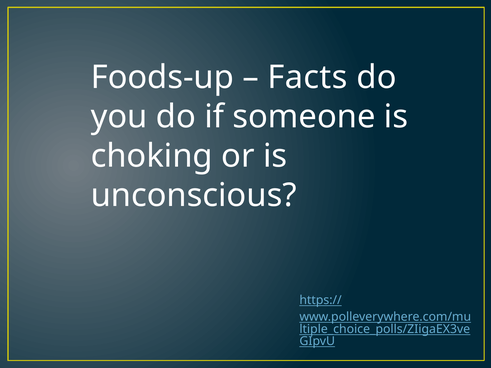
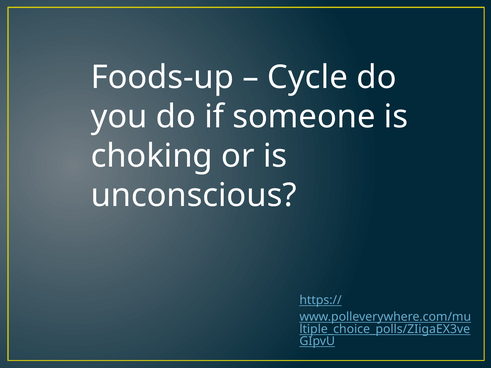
Facts: Facts -> Cycle
